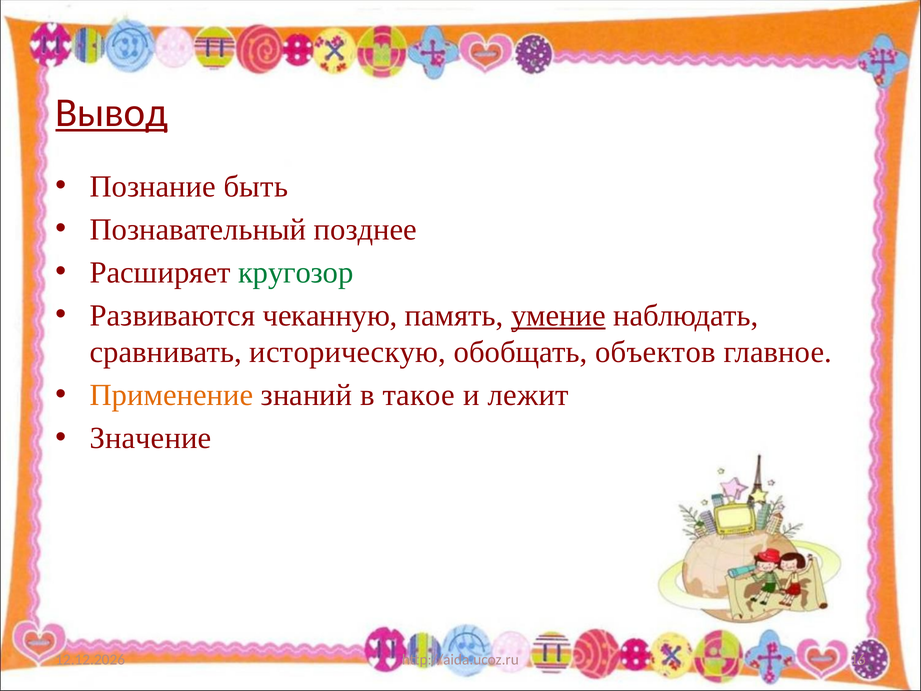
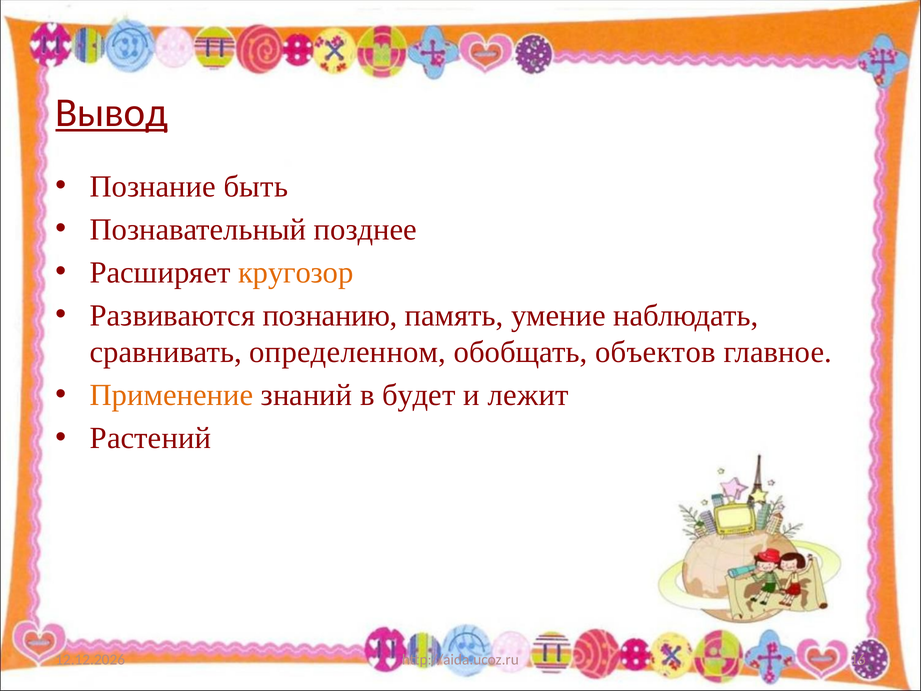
кругозор colour: green -> orange
чеканную: чеканную -> познанию
умение underline: present -> none
историческую: историческую -> определенном
такое: такое -> будет
Значение: Значение -> Растений
